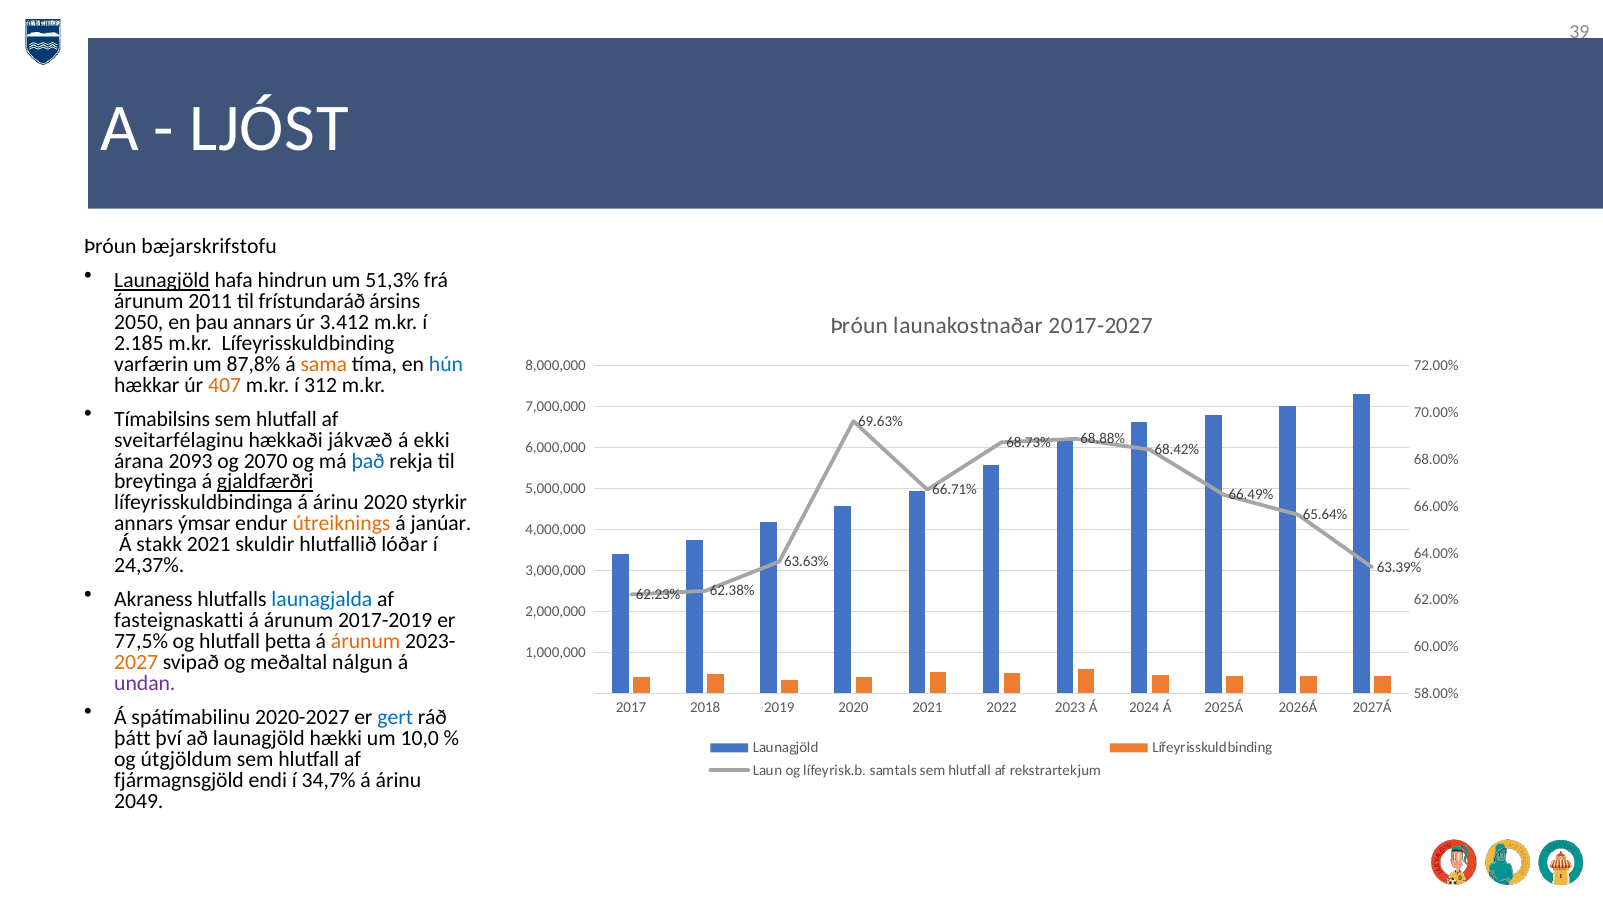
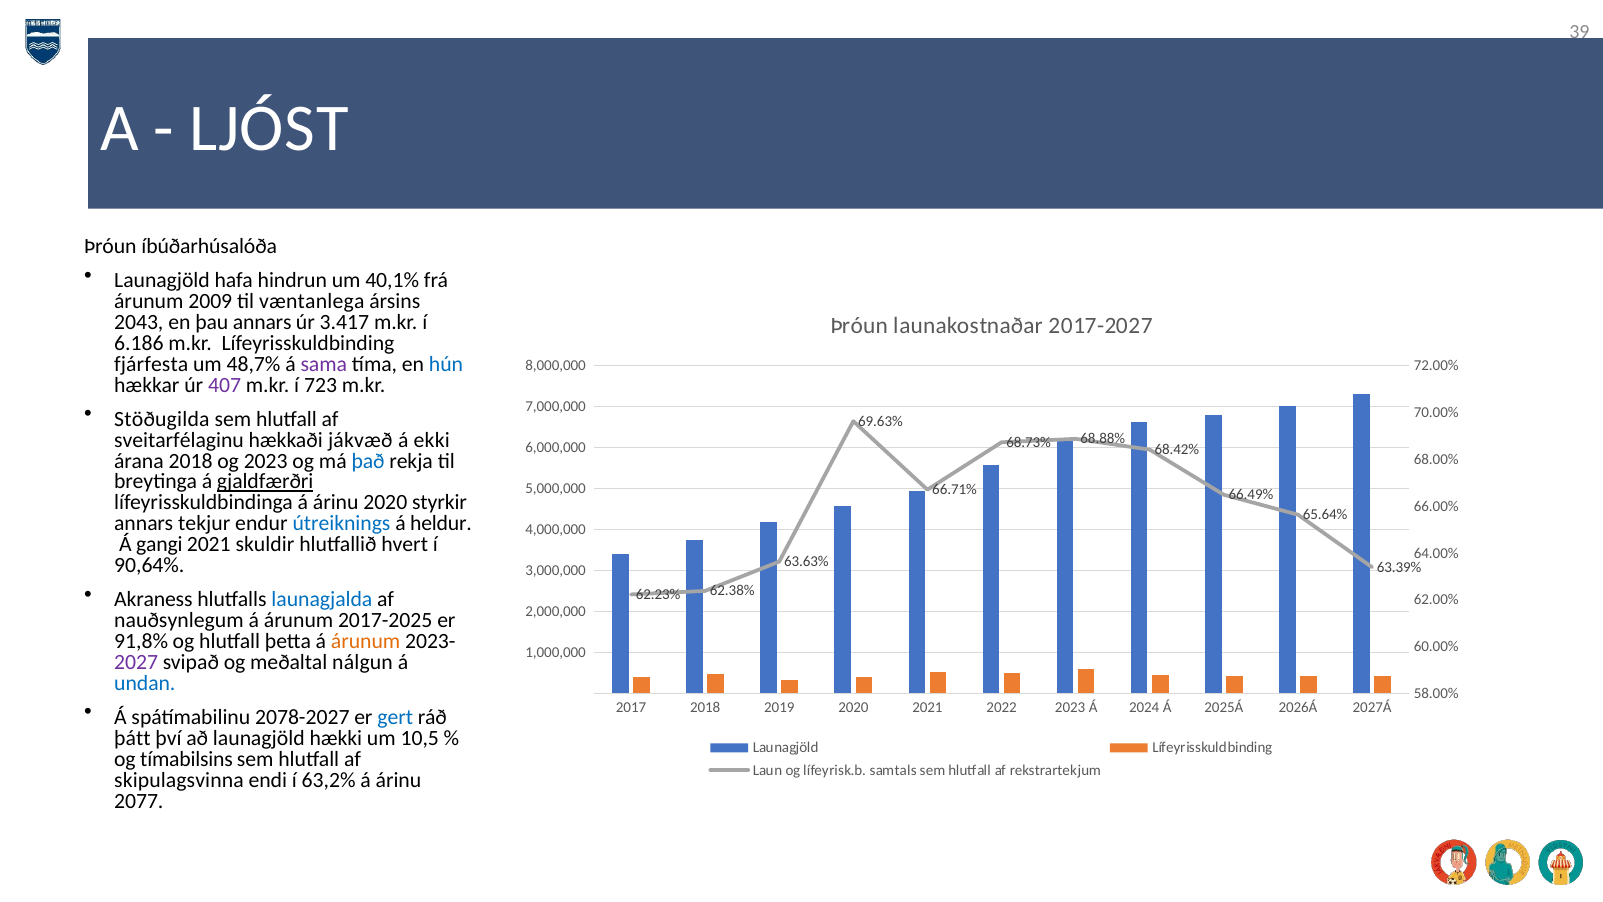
bæjarskrifstofu: bæjarskrifstofu -> íbúðarhúsalóða
Launagjöld at (162, 280) underline: present -> none
51,3%: 51,3% -> 40,1%
2011: 2011 -> 2009
frístundaráð: frístundaráð -> væntanlega
2050: 2050 -> 2043
3.412: 3.412 -> 3.417
2.185: 2.185 -> 6.186
varfærin: varfærin -> fjárfesta
87,8%: 87,8% -> 48,7%
sama colour: orange -> purple
407 colour: orange -> purple
312: 312 -> 723
Tímabilsins: Tímabilsins -> Stöðugilda
árana 2093: 2093 -> 2018
og 2070: 2070 -> 2023
ýmsar: ýmsar -> tekjur
útreiknings colour: orange -> blue
janúar: janúar -> heldur
stakk: stakk -> gangi
lóðar: lóðar -> hvert
24,37%: 24,37% -> 90,64%
fasteignaskatti: fasteignaskatti -> nauðsynlegum
2017-2019: 2017-2019 -> 2017-2025
77,5%: 77,5% -> 91,8%
2027 colour: orange -> purple
undan colour: purple -> blue
2020-2027: 2020-2027 -> 2078-2027
10,0: 10,0 -> 10,5
útgjöldum: útgjöldum -> tímabilsins
fjármagnsgjöld: fjármagnsgjöld -> skipulagsvinna
34,7%: 34,7% -> 63,2%
2049: 2049 -> 2077
